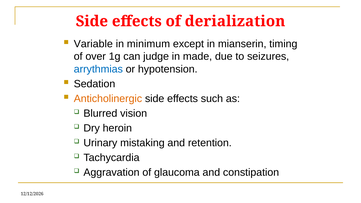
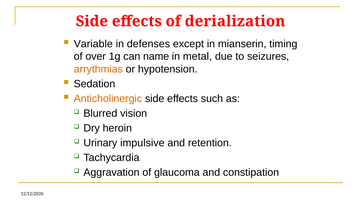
minimum: minimum -> defenses
judge: judge -> name
made: made -> metal
arrythmias colour: blue -> orange
mistaking: mistaking -> impulsive
